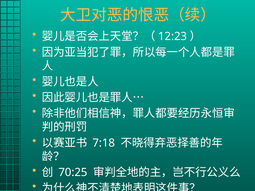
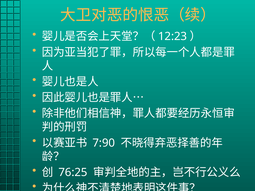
7:18: 7:18 -> 7:90
70:25: 70:25 -> 76:25
